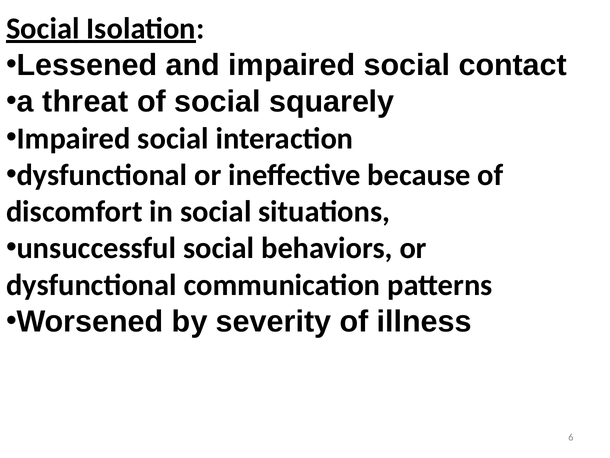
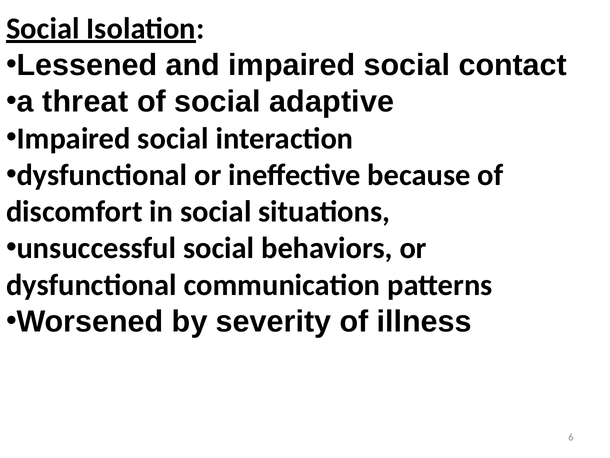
squarely: squarely -> adaptive
